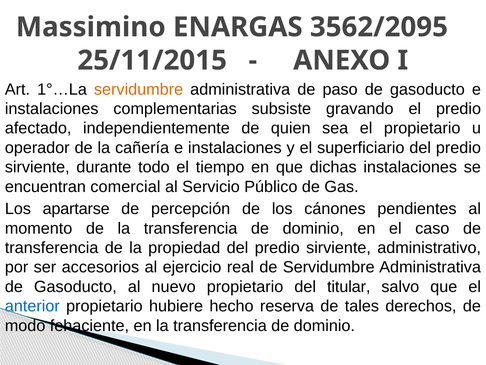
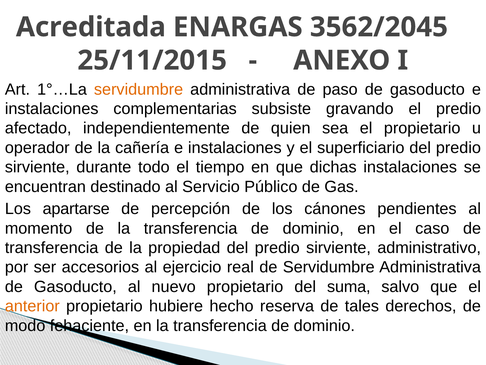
Massimino: Massimino -> Acreditada
3562/2095: 3562/2095 -> 3562/2045
comercial: comercial -> destinado
titular: titular -> suma
anterior colour: blue -> orange
